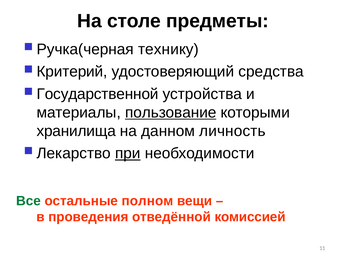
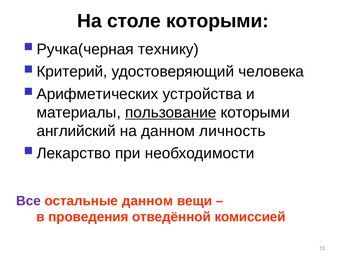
столе предметы: предметы -> которыми
средства: средства -> человека
Государственной: Государственной -> Арифметических
хранилища: хранилища -> английский
при underline: present -> none
Все colour: green -> purple
остальные полном: полном -> данном
